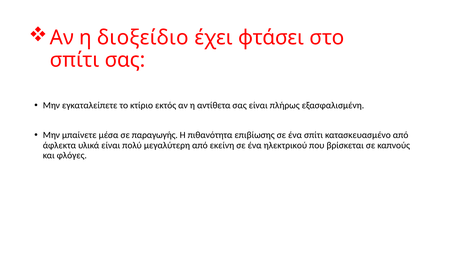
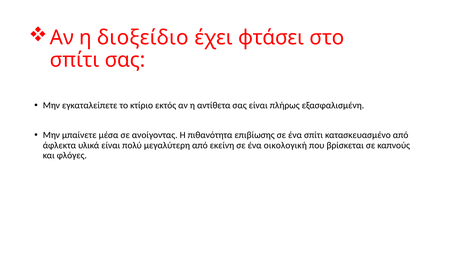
παραγωγής: παραγωγής -> ανοίγοντας
ηλεκτρικού: ηλεκτρικού -> οικολογική
